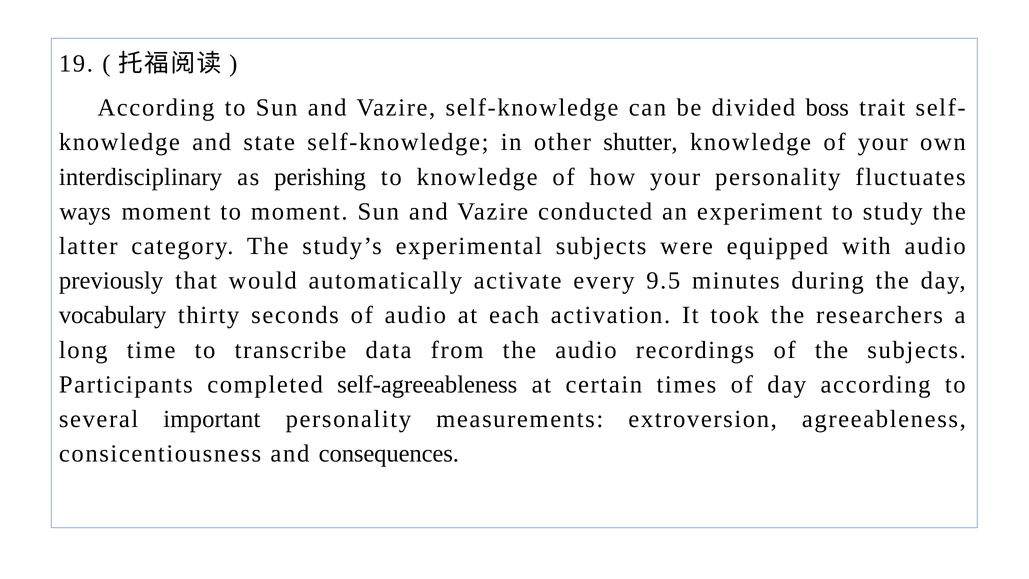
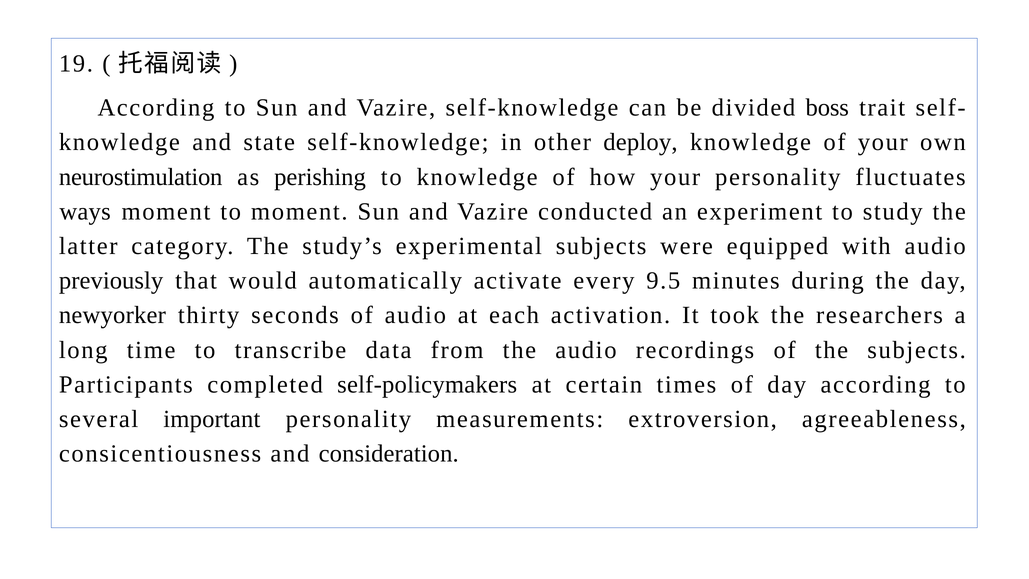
shutter: shutter -> deploy
interdisciplinary: interdisciplinary -> neurostimulation
vocabulary: vocabulary -> newyorker
self-agreeableness: self-agreeableness -> self-policymakers
consequences: consequences -> consideration
